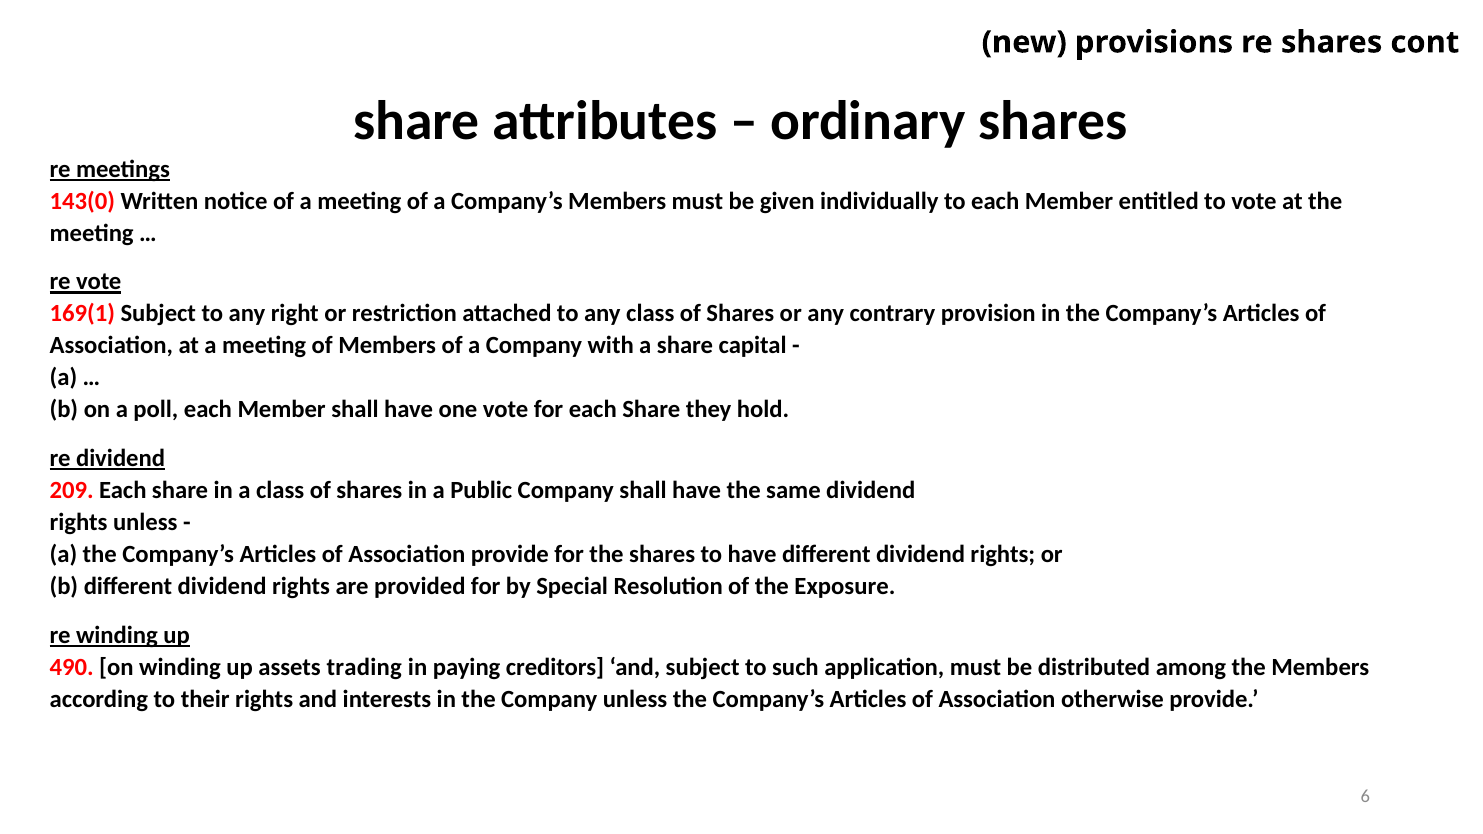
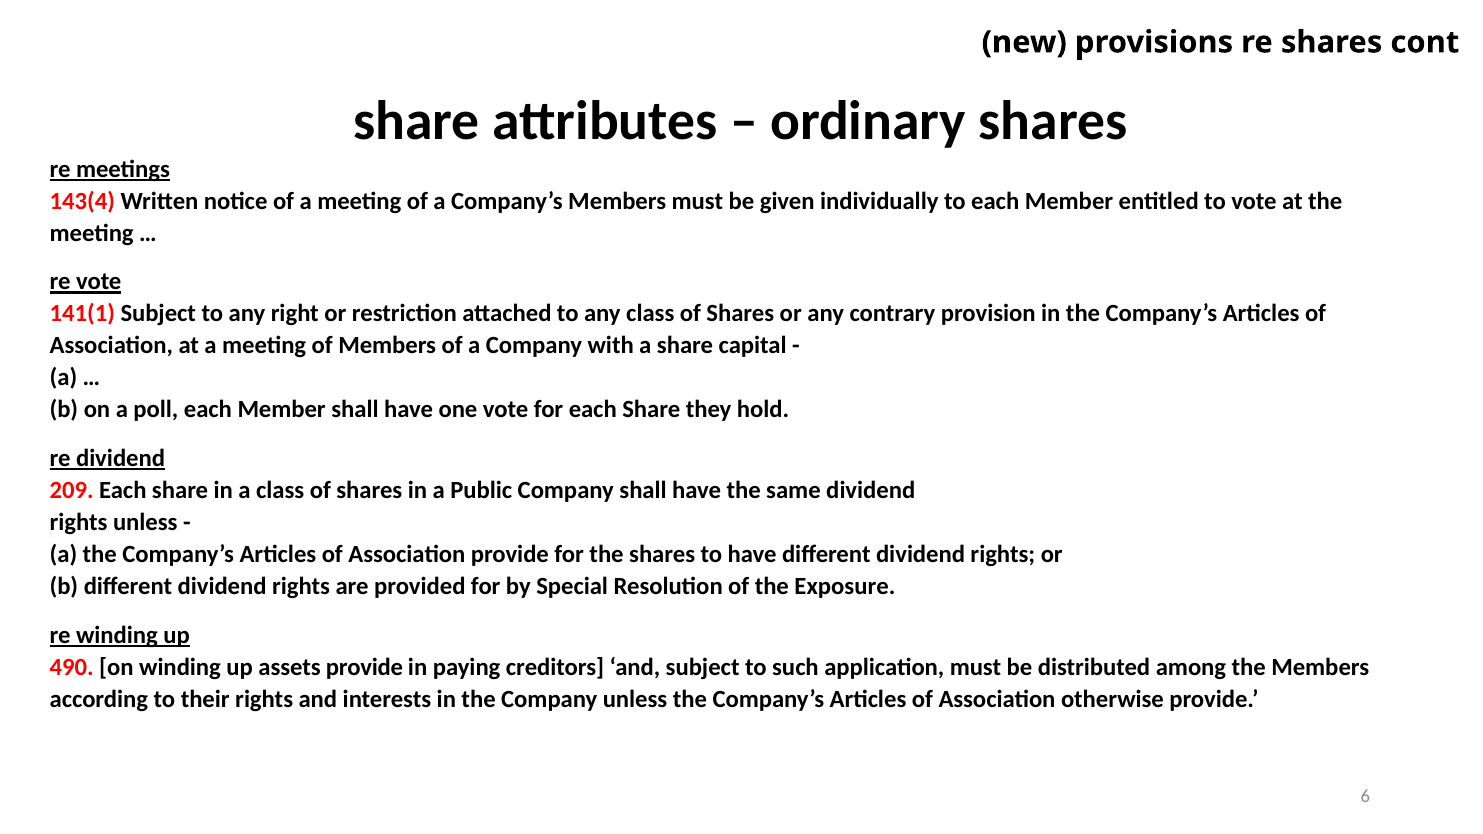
143(0: 143(0 -> 143(4
169(1: 169(1 -> 141(1
assets trading: trading -> provide
